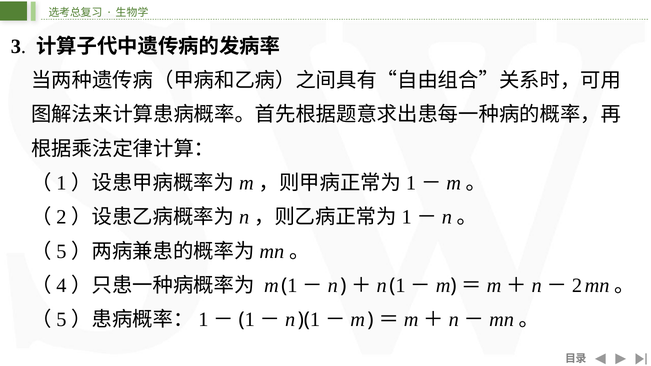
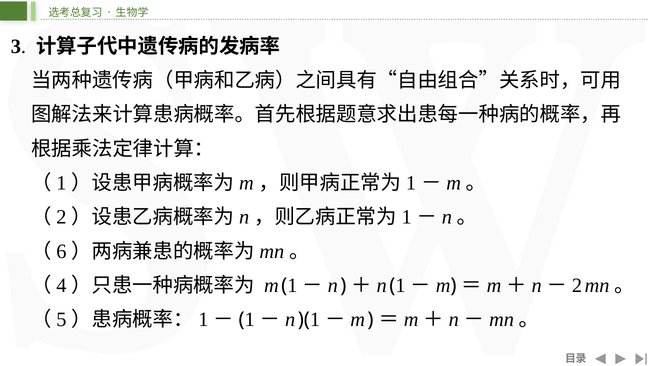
5 at (61, 251): 5 -> 6
